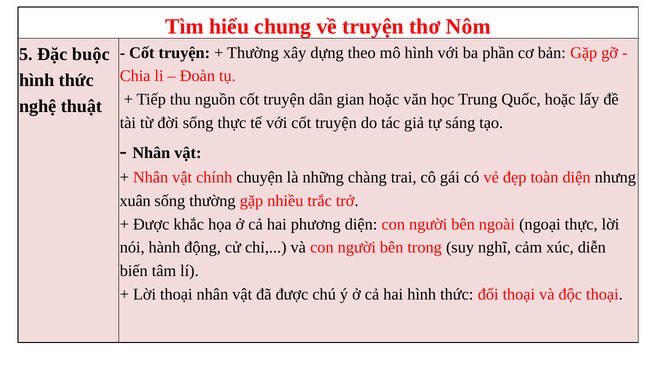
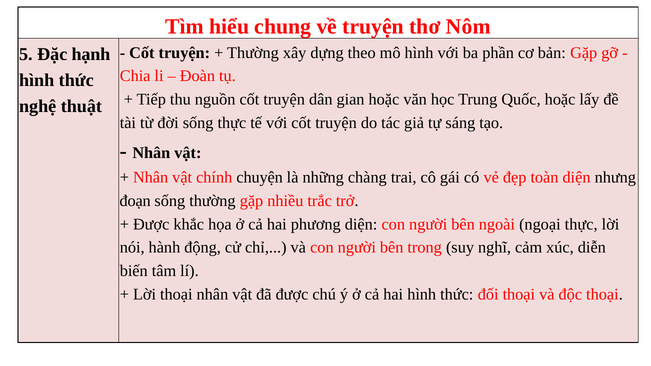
buộc: buộc -> hạnh
xuân: xuân -> đoạn
